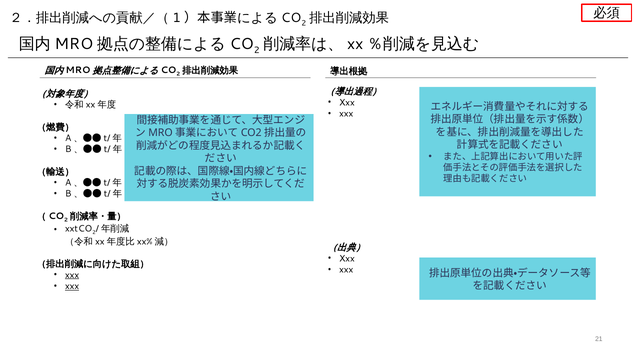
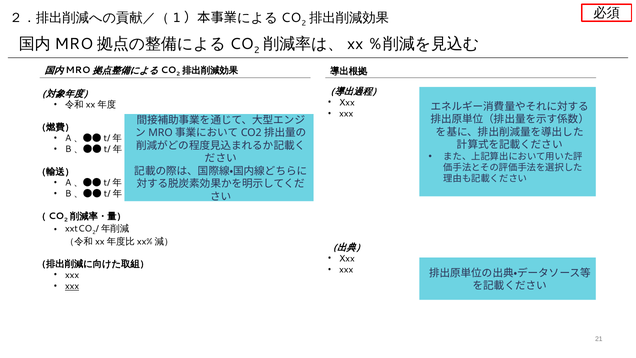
xxx at (72, 275) underline: present -> none
